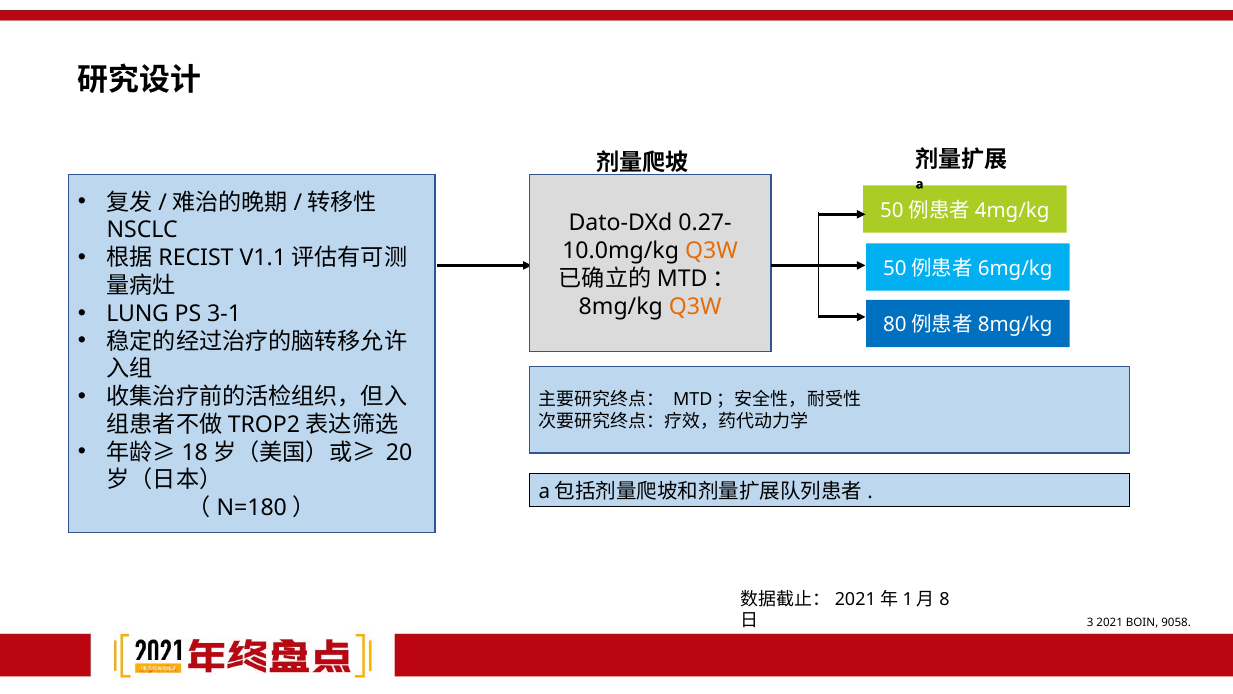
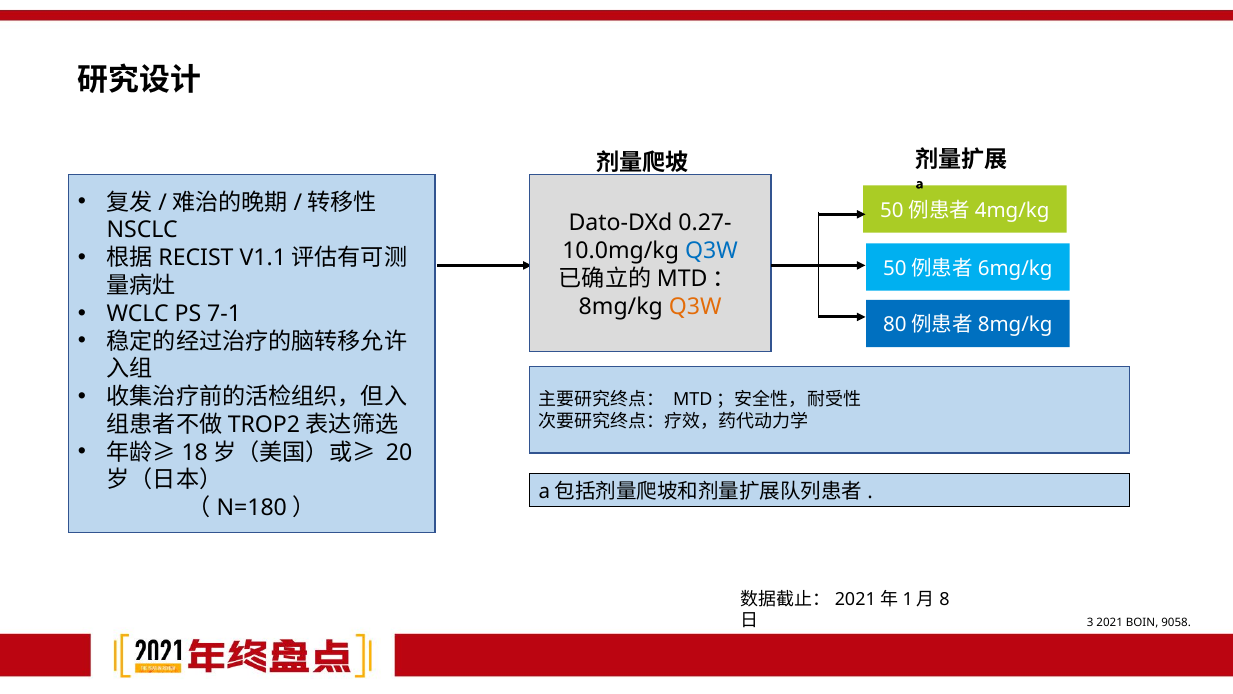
Q3W at (711, 251) colour: orange -> blue
LUNG: LUNG -> WCLC
3-1: 3-1 -> 7-1
